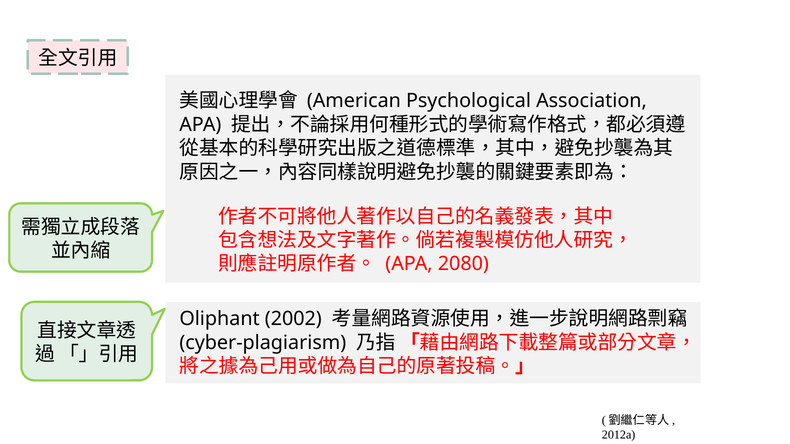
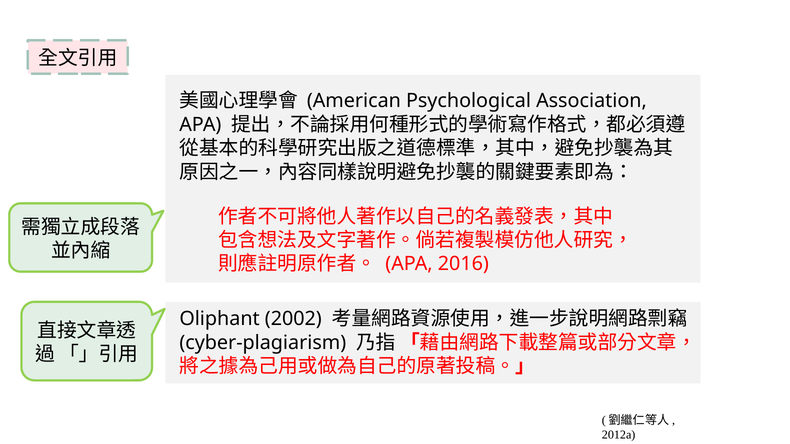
2080: 2080 -> 2016
